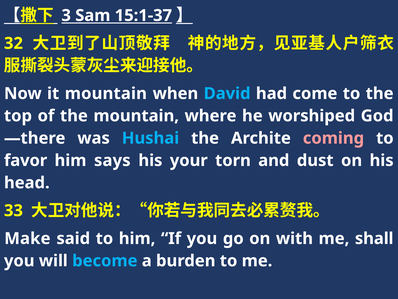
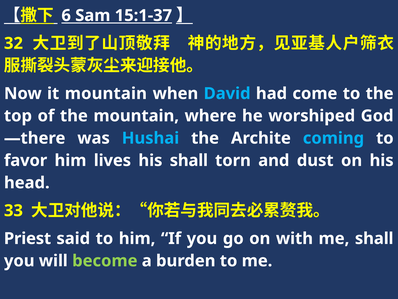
3: 3 -> 6
coming colour: pink -> light blue
says: says -> lives
his your: your -> shall
Make: Make -> Priest
become colour: light blue -> light green
